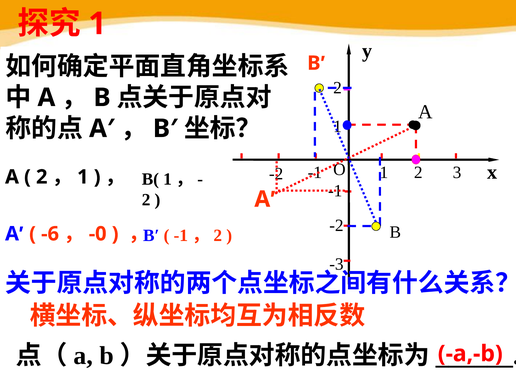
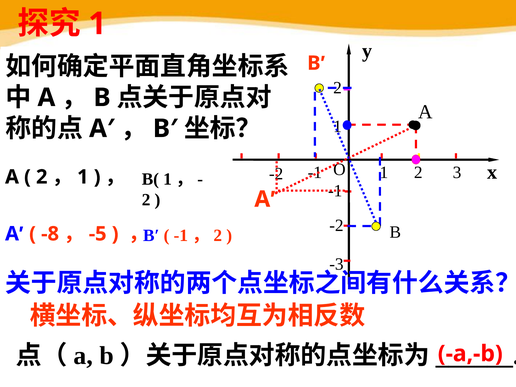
-6: -6 -> -8
-0: -0 -> -5
